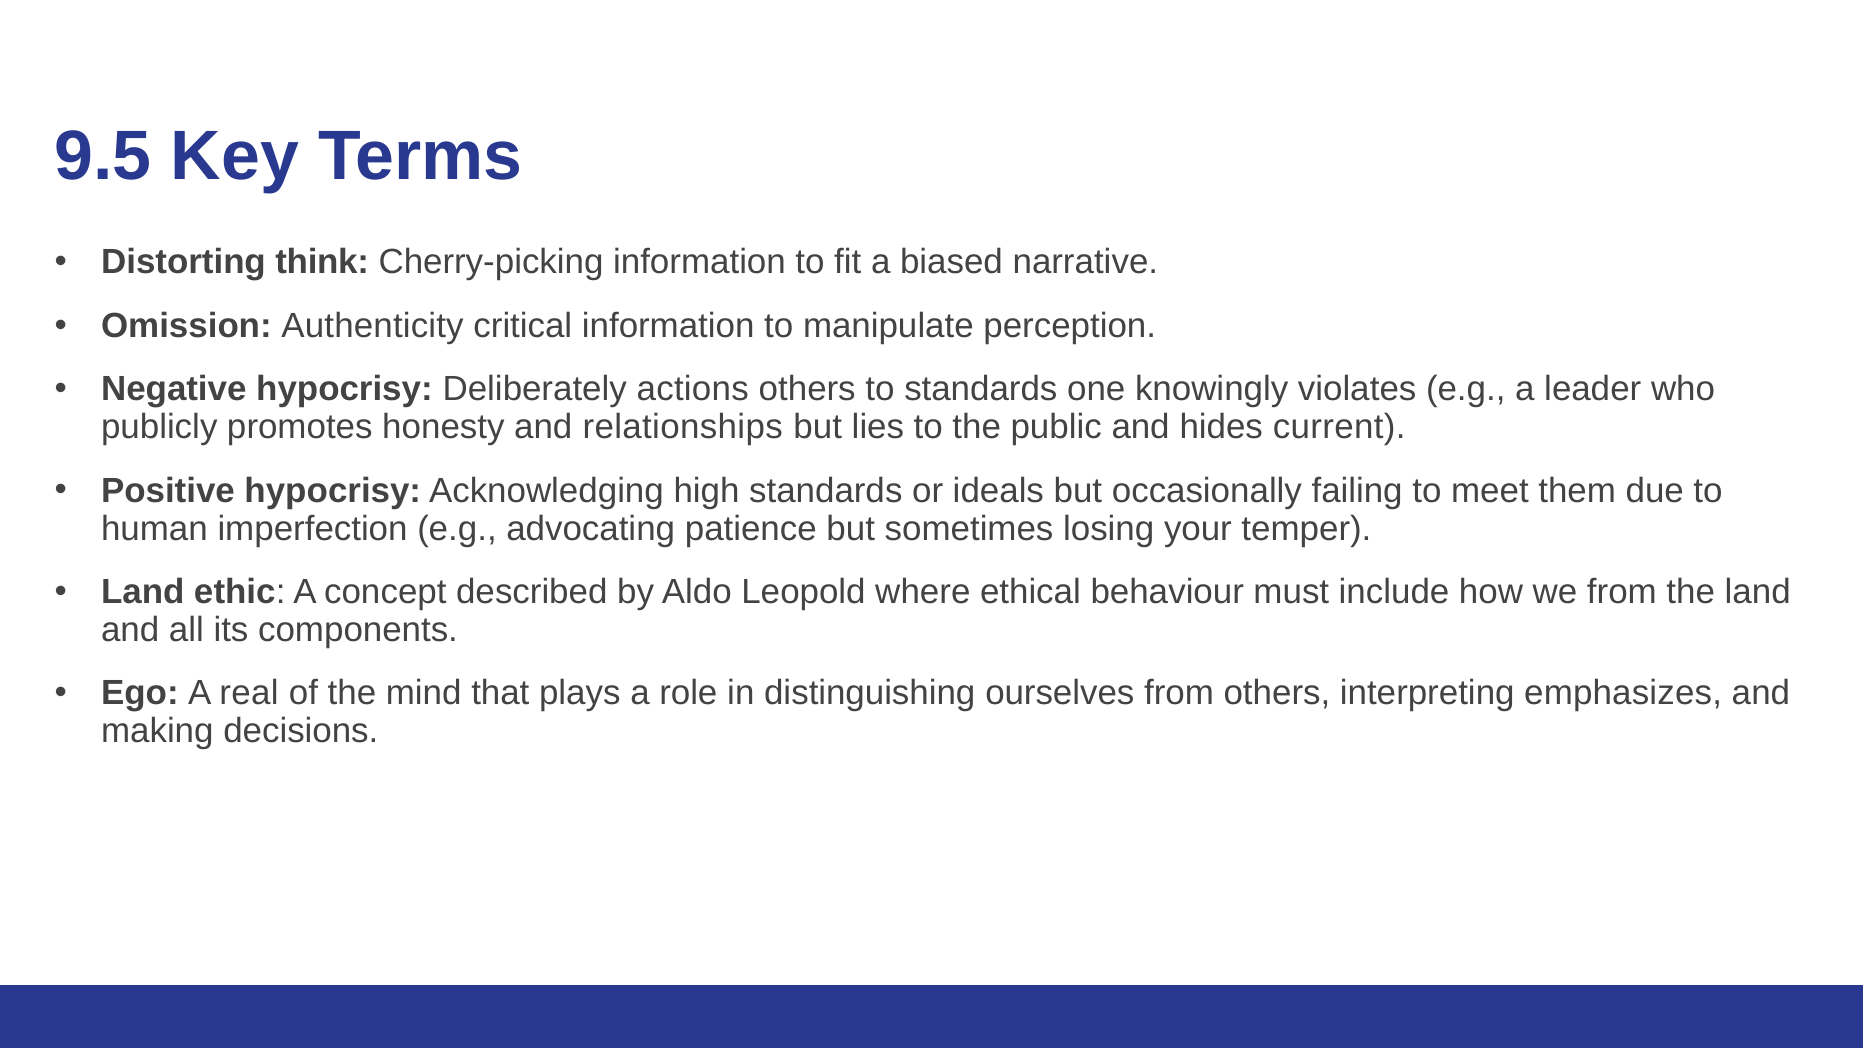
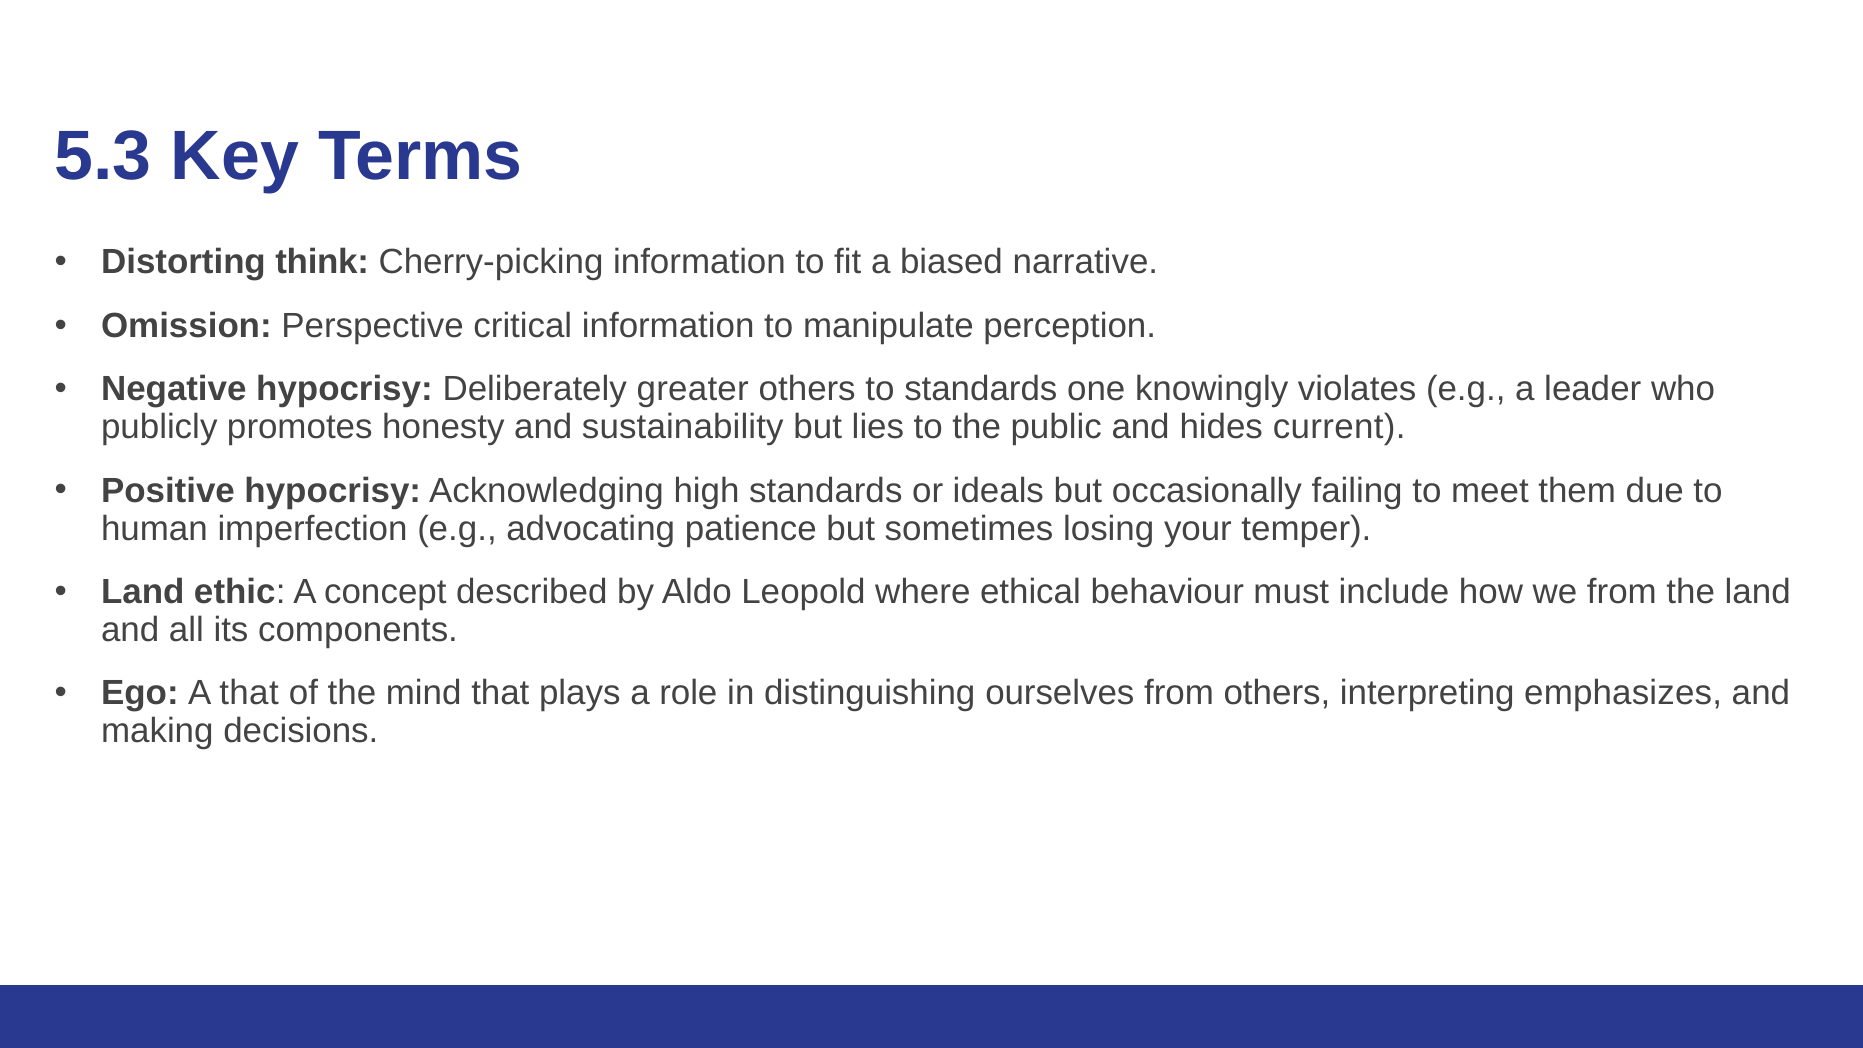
9.5: 9.5 -> 5.3
Authenticity: Authenticity -> Perspective
actions: actions -> greater
relationships: relationships -> sustainability
A real: real -> that
